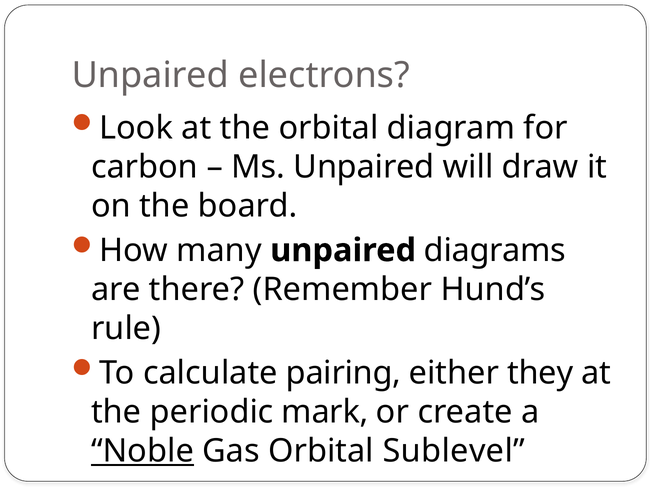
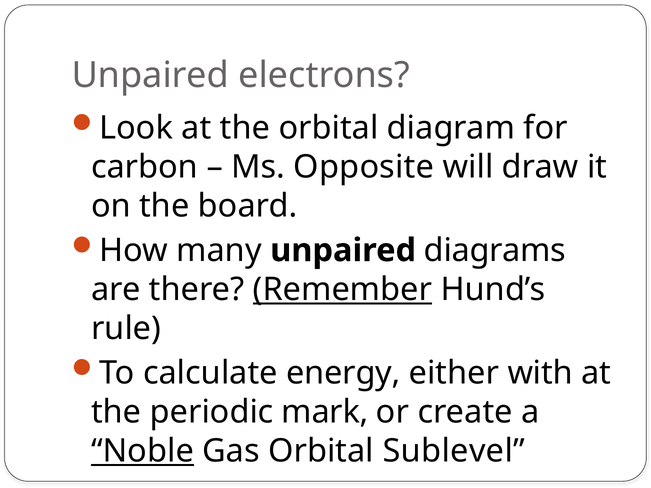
Ms Unpaired: Unpaired -> Opposite
Remember underline: none -> present
pairing: pairing -> energy
they: they -> with
